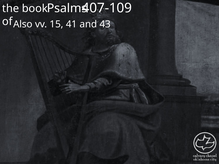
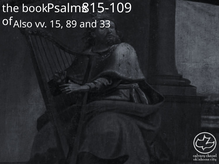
407-109: 407-109 -> 815-109
41: 41 -> 89
43: 43 -> 33
